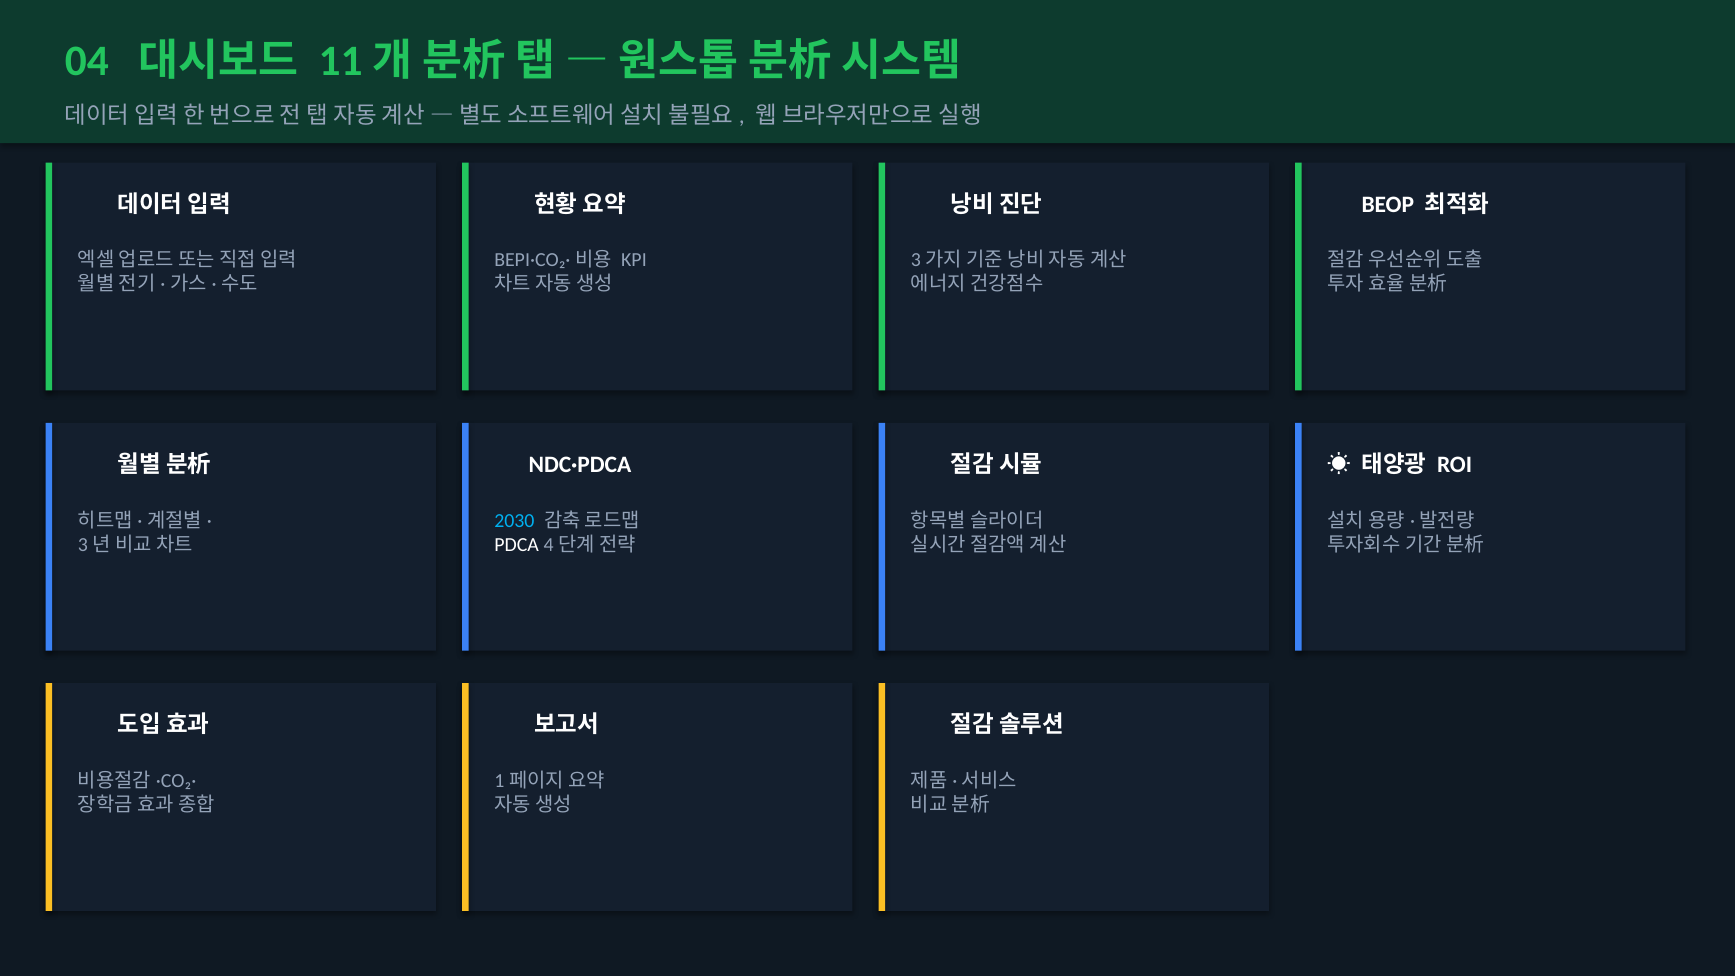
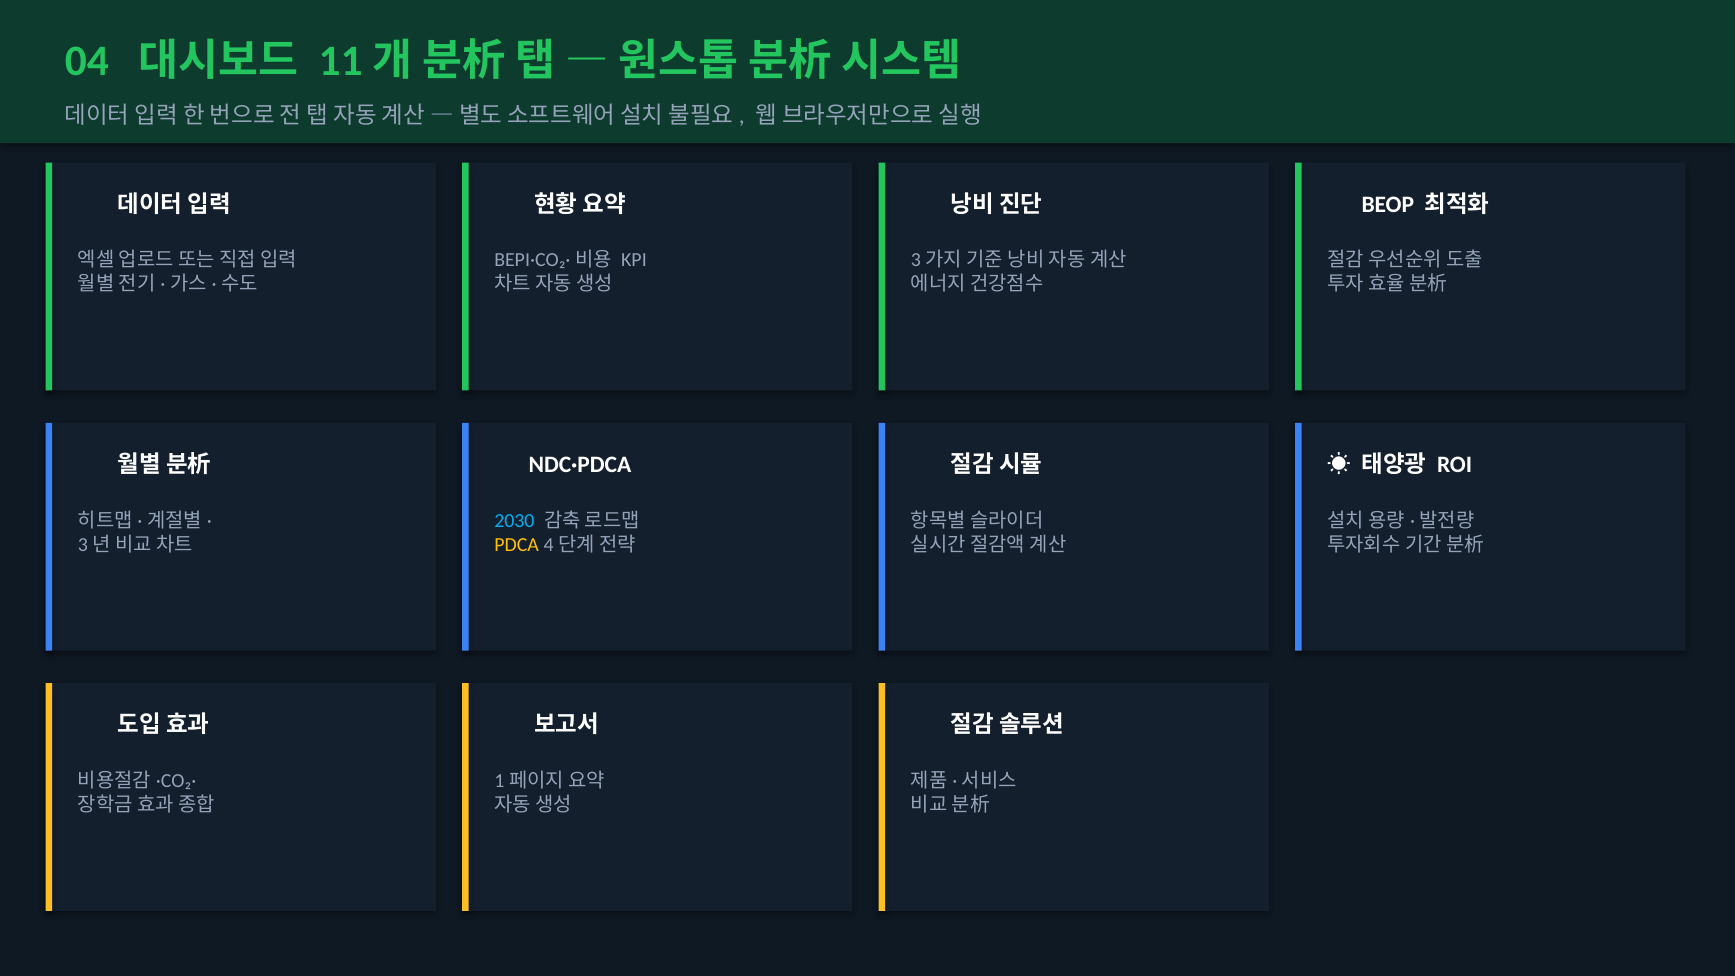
PDCA colour: white -> yellow
